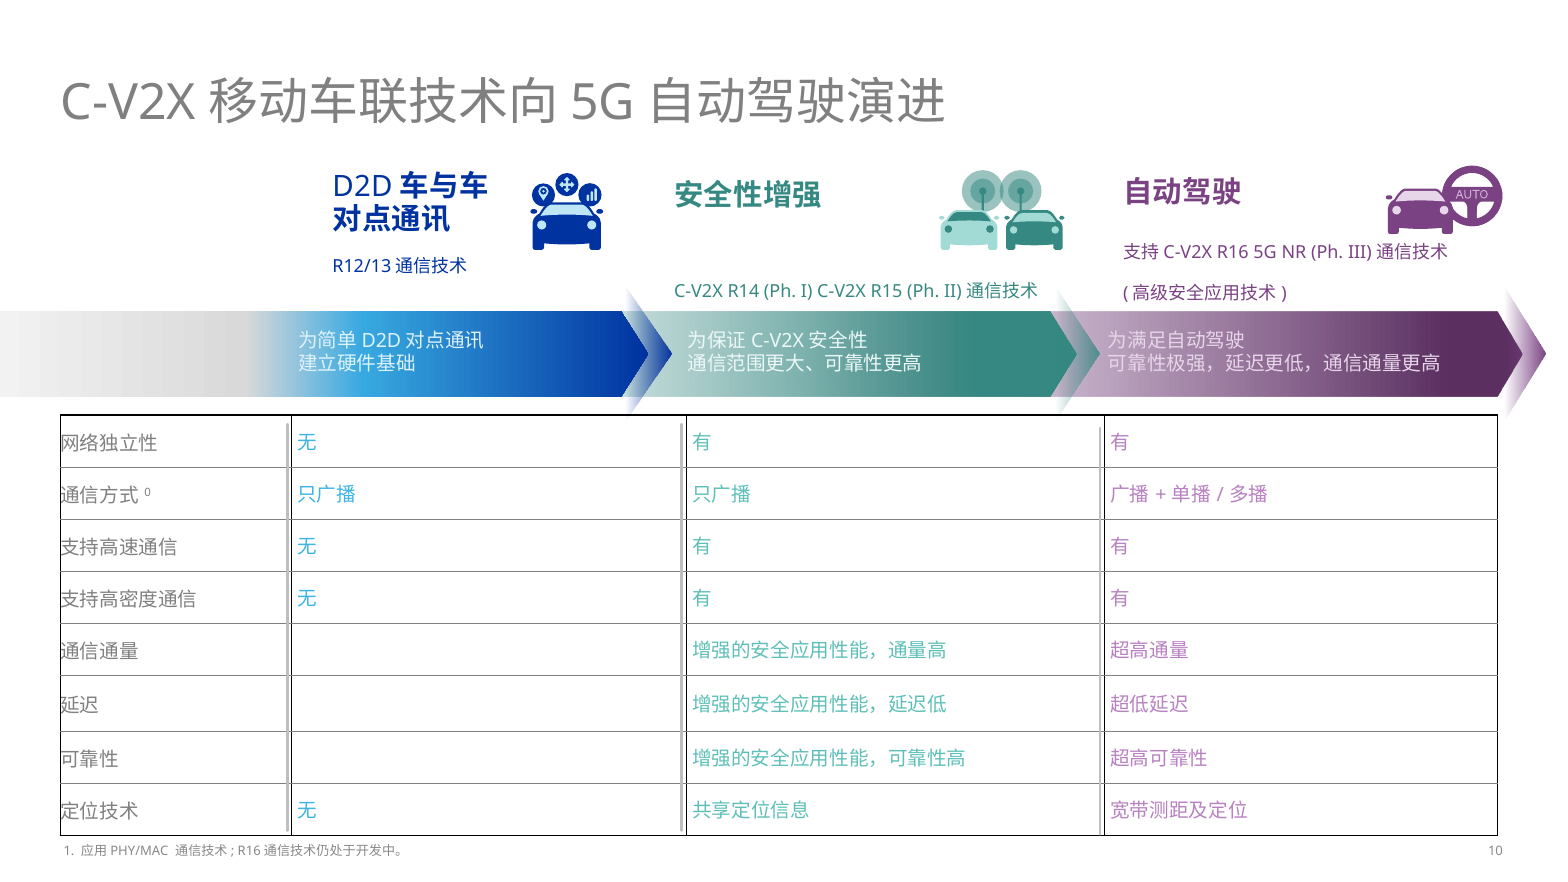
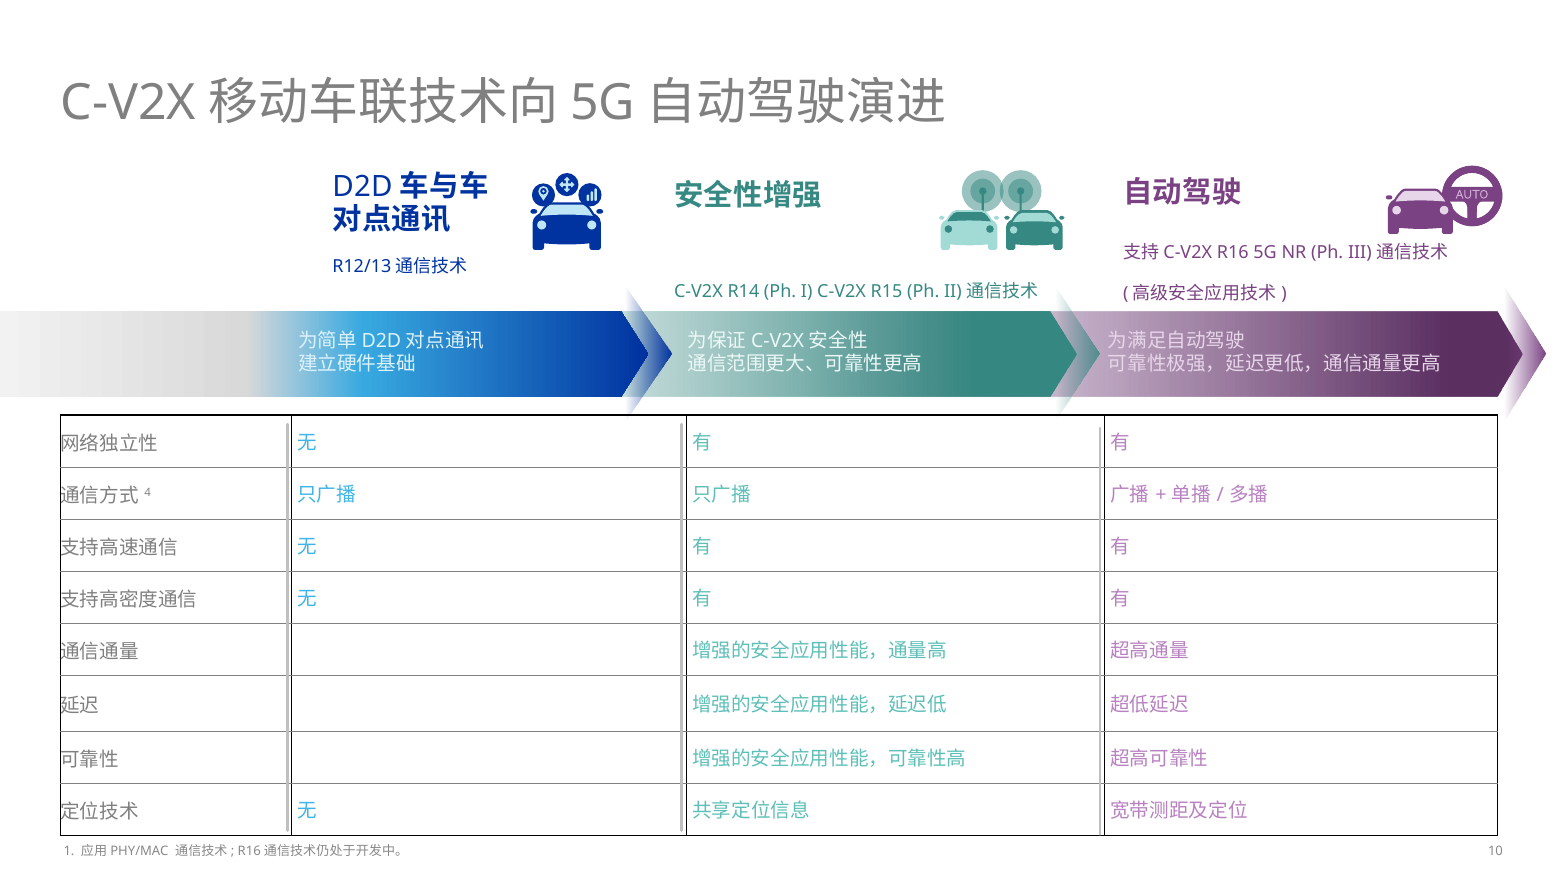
0: 0 -> 4
